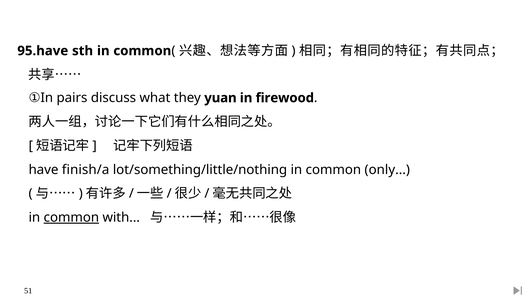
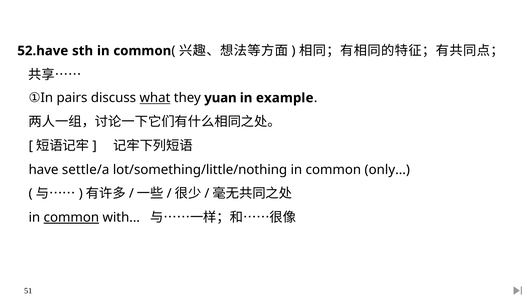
95.have: 95.have -> 52.have
what underline: none -> present
firewood: firewood -> example
finish/a: finish/a -> settle/a
